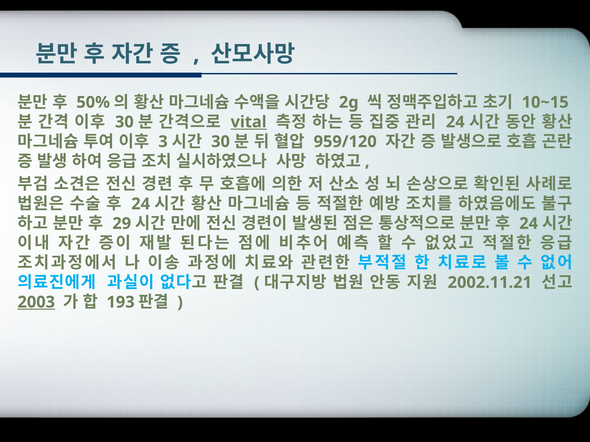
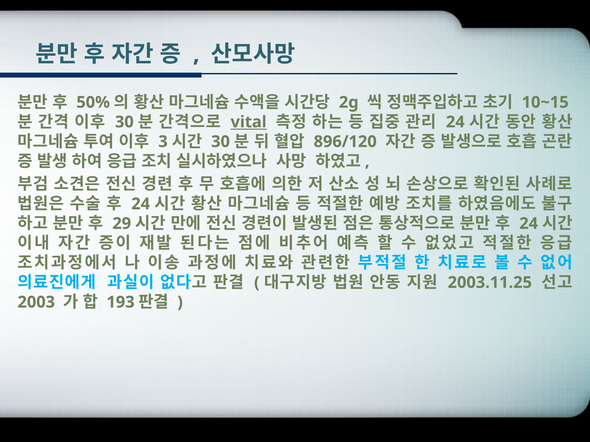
959/120: 959/120 -> 896/120
2002.11.21: 2002.11.21 -> 2003.11.25
2003 underline: present -> none
